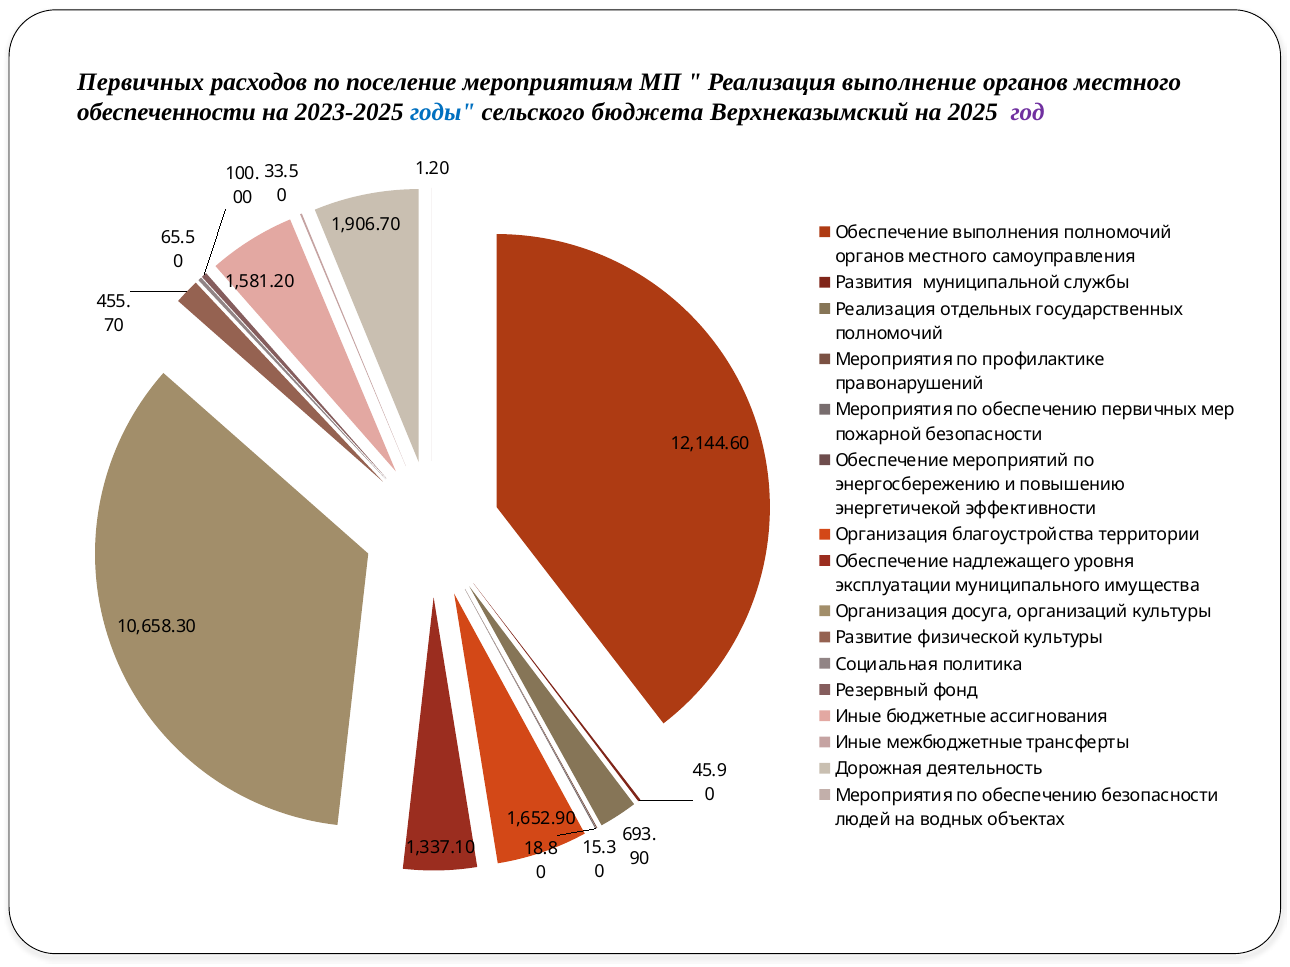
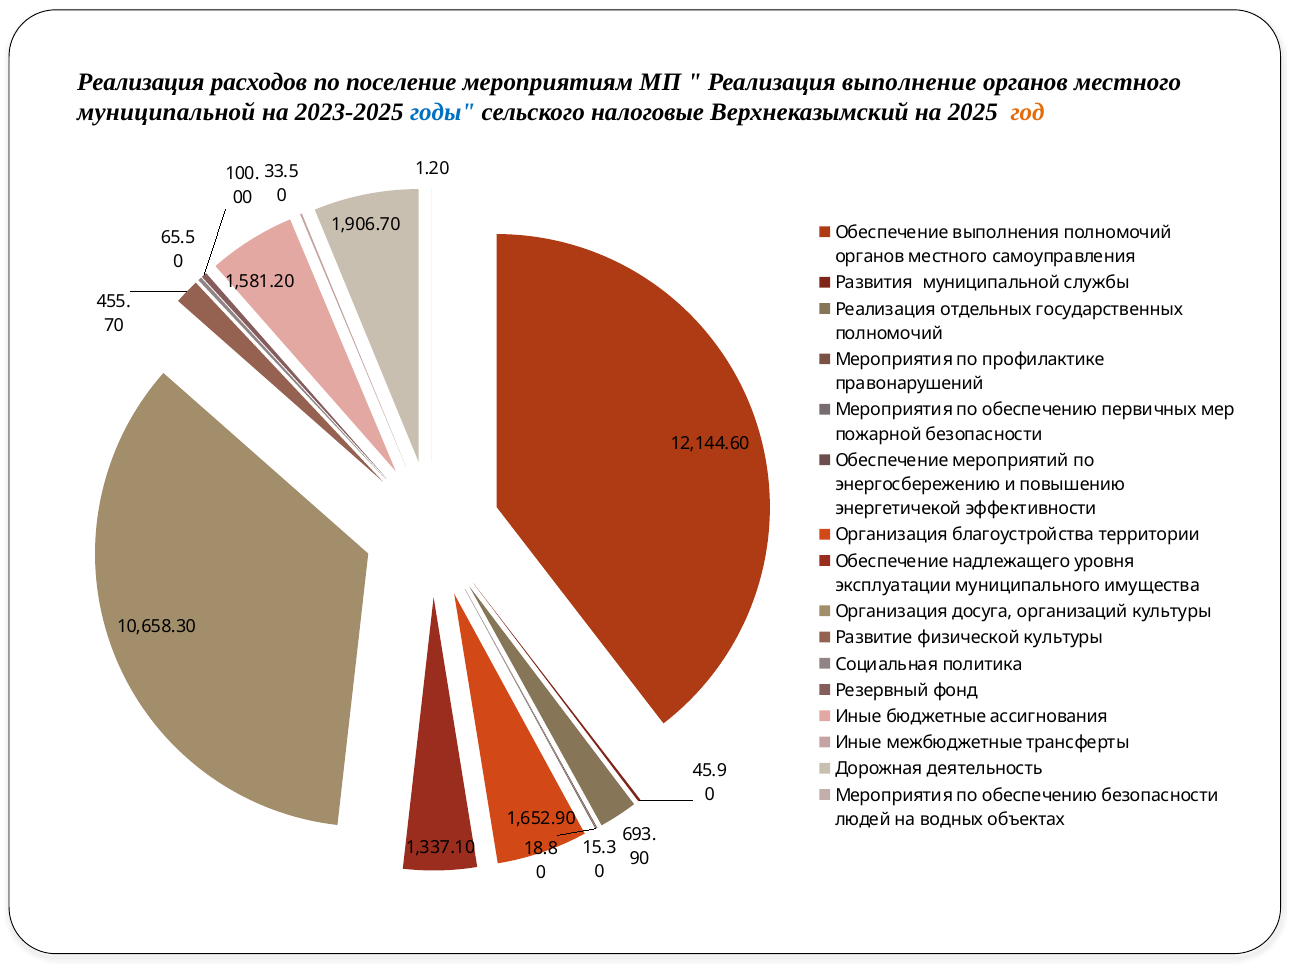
Первичных at (141, 82): Первичных -> Реализация
обеспеченности at (167, 112): обеспеченности -> муниципальной
бюджета: бюджета -> налоговые
год colour: purple -> orange
